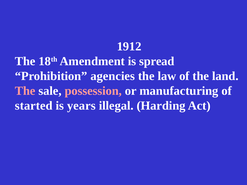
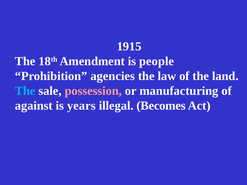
1912: 1912 -> 1915
spread: spread -> people
The at (25, 91) colour: pink -> light blue
started: started -> against
Harding: Harding -> Becomes
